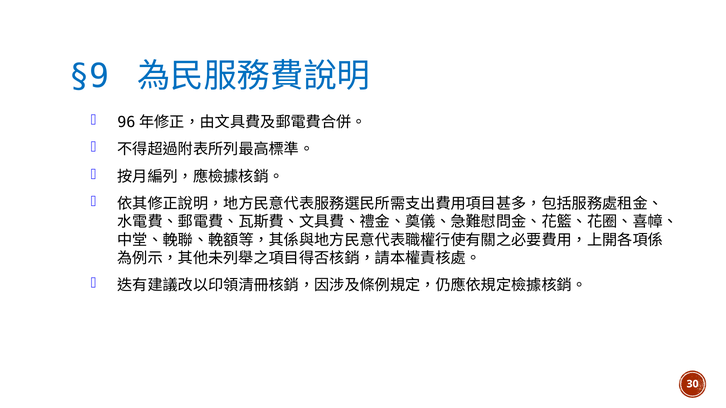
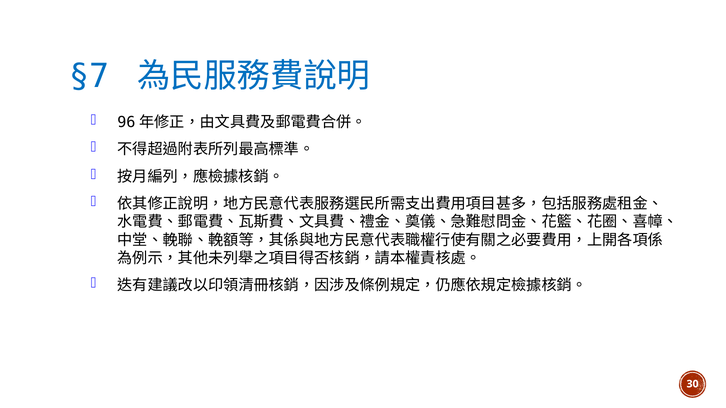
§9: §9 -> §7
